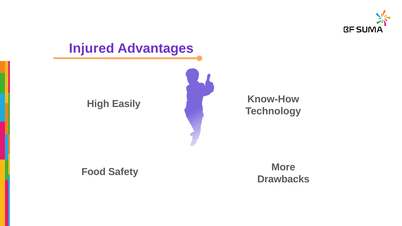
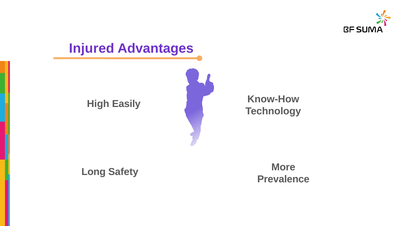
Food: Food -> Long
Drawbacks: Drawbacks -> Prevalence
